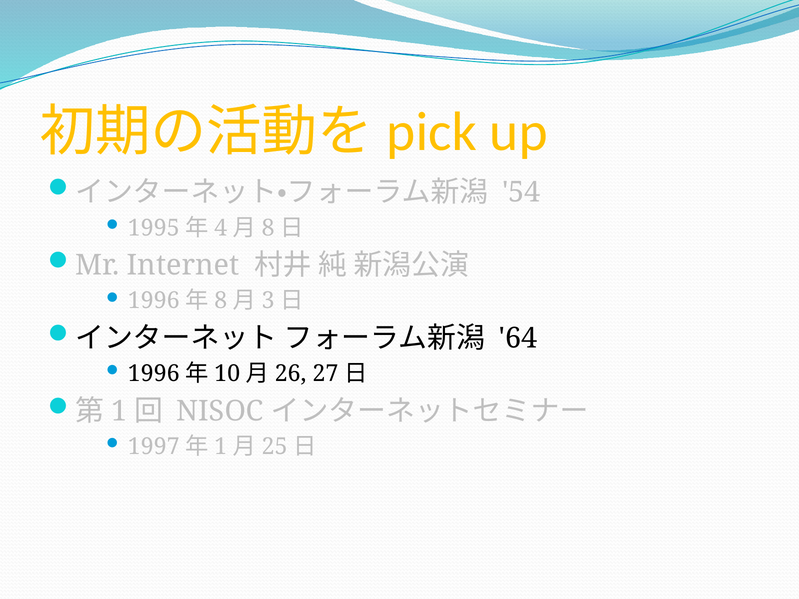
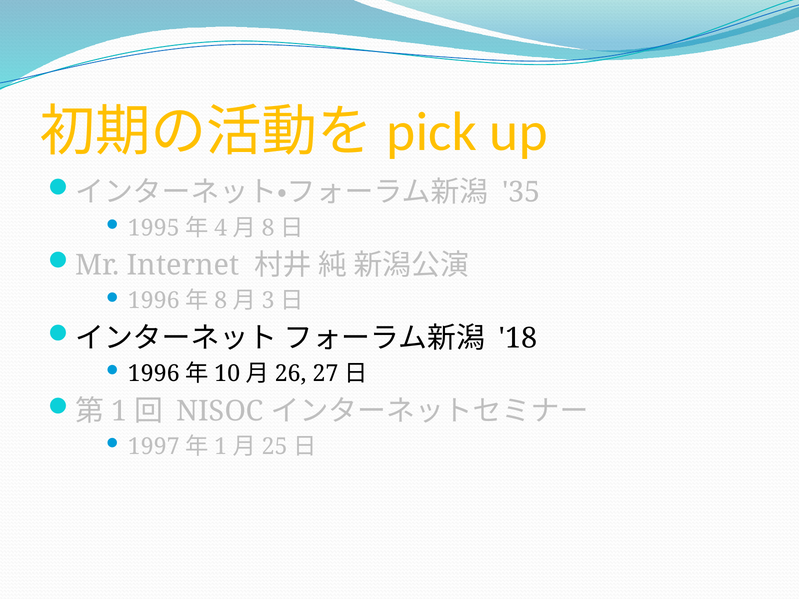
54: 54 -> 35
64: 64 -> 18
